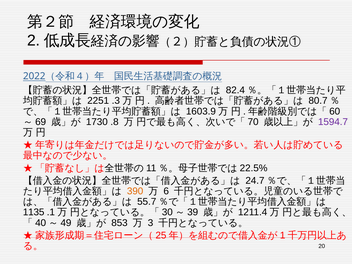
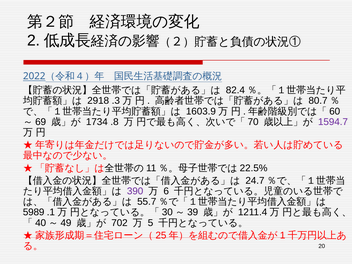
2251: 2251 -> 2918
1730: 1730 -> 1734
390 colour: orange -> purple
1135: 1135 -> 5989
853: 853 -> 702
3: 3 -> 5
